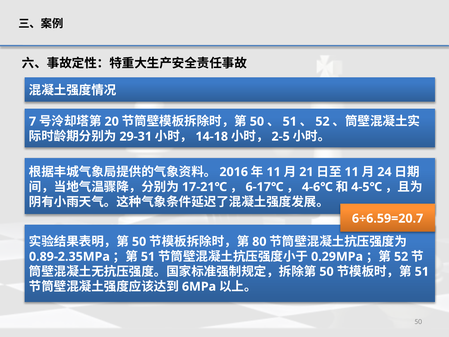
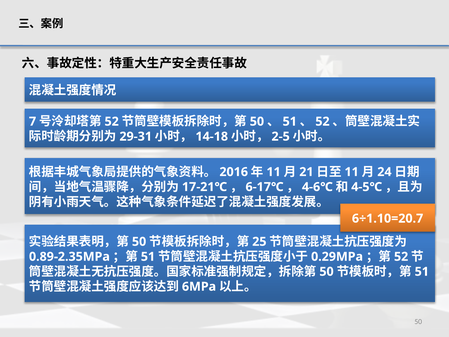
20 at (112, 121): 20 -> 52
6÷6.59=20.7: 6÷6.59=20.7 -> 6÷1.10=20.7
80: 80 -> 25
